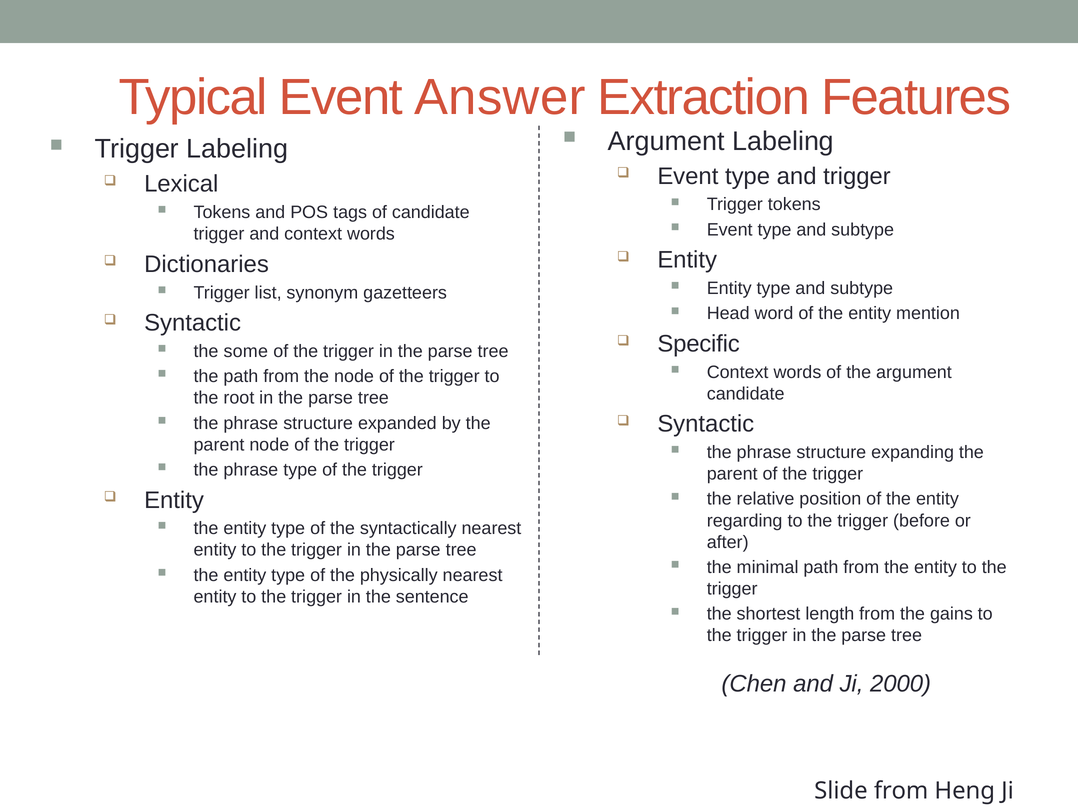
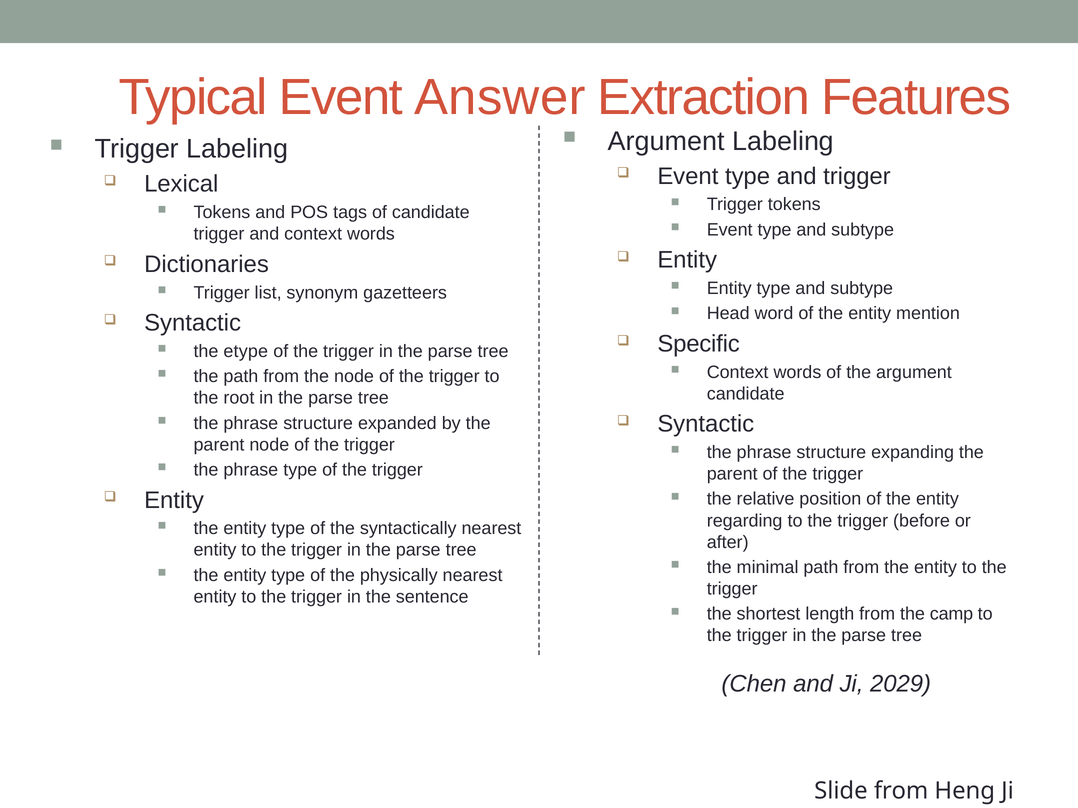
some: some -> etype
gains: gains -> camp
2000: 2000 -> 2029
